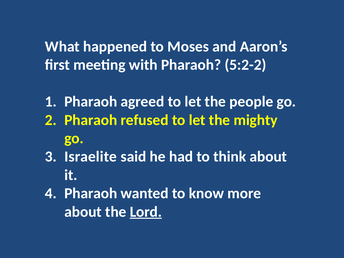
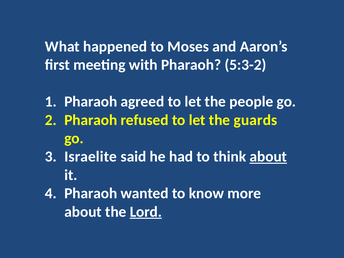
5:2-2: 5:2-2 -> 5:3-2
mighty: mighty -> guards
about at (268, 157) underline: none -> present
